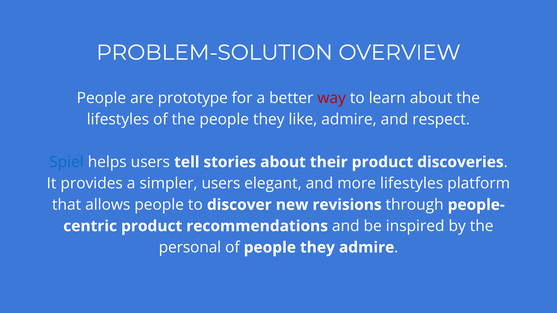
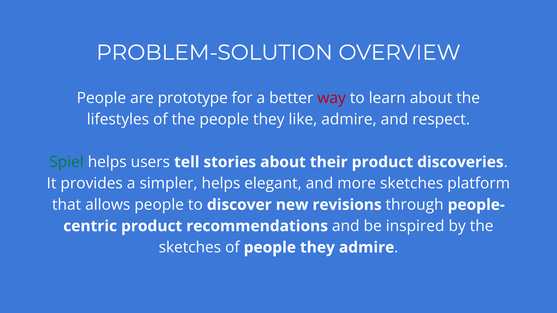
Spiel colour: blue -> green
simpler users: users -> helps
more lifestyles: lifestyles -> sketches
personal at (190, 248): personal -> sketches
